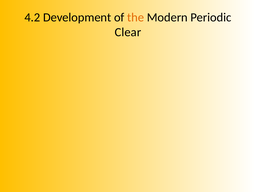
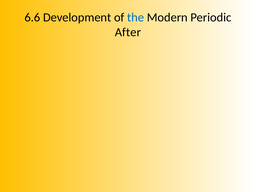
4.2: 4.2 -> 6.6
the colour: orange -> blue
Clear: Clear -> After
